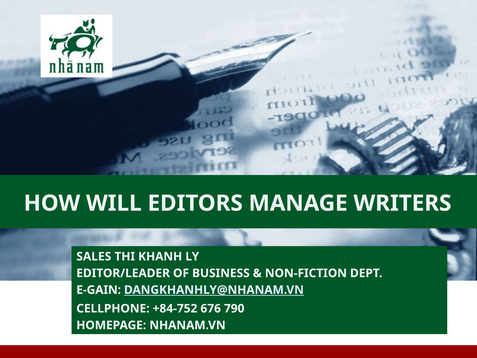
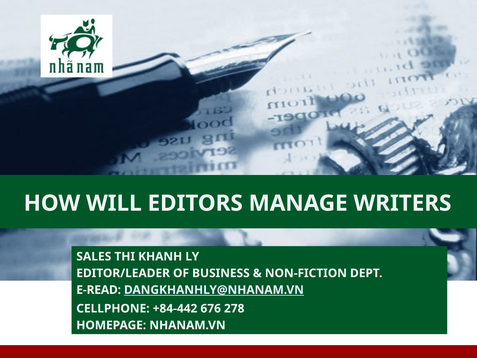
E-GAIN: E-GAIN -> E-READ
+84-752: +84-752 -> +84-442
790: 790 -> 278
